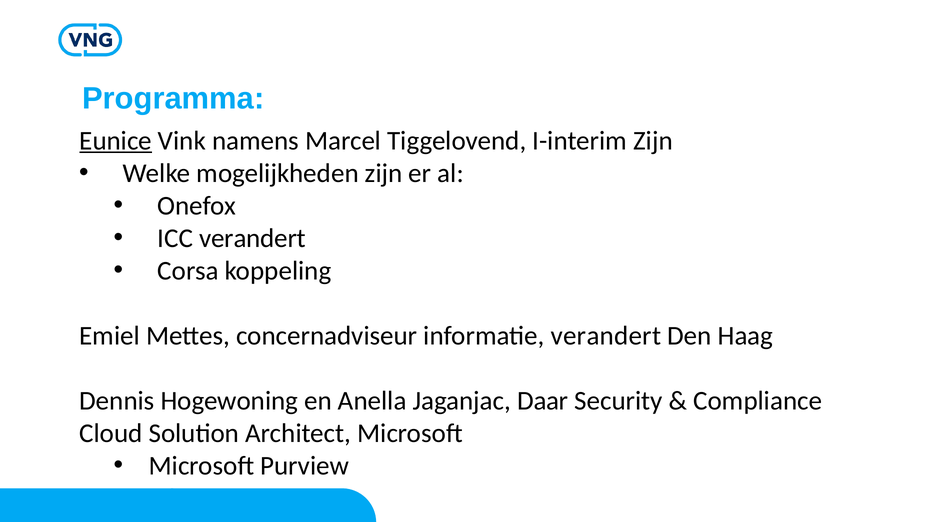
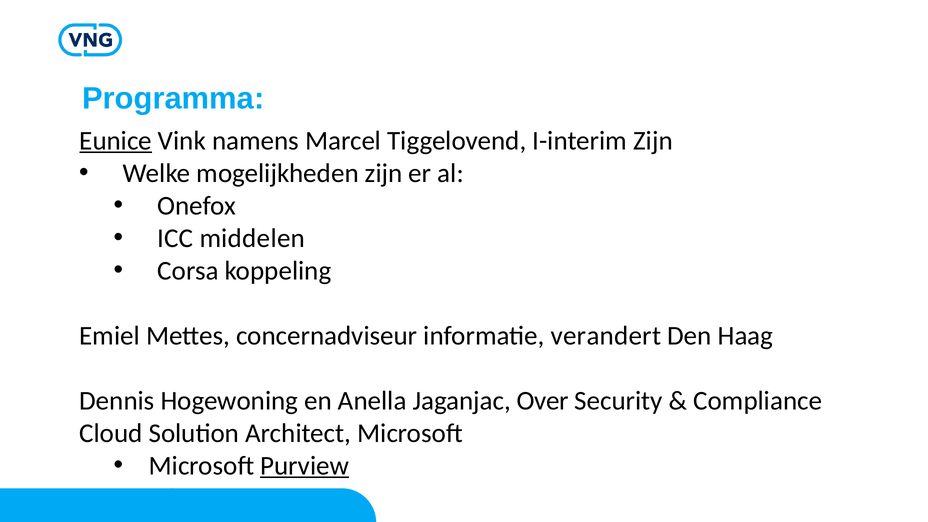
ICC verandert: verandert -> middelen
Daar: Daar -> Over
Purview underline: none -> present
